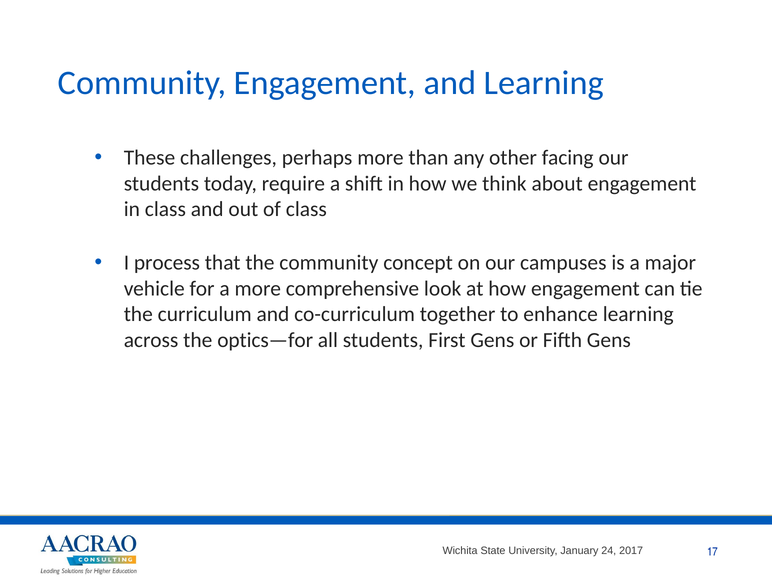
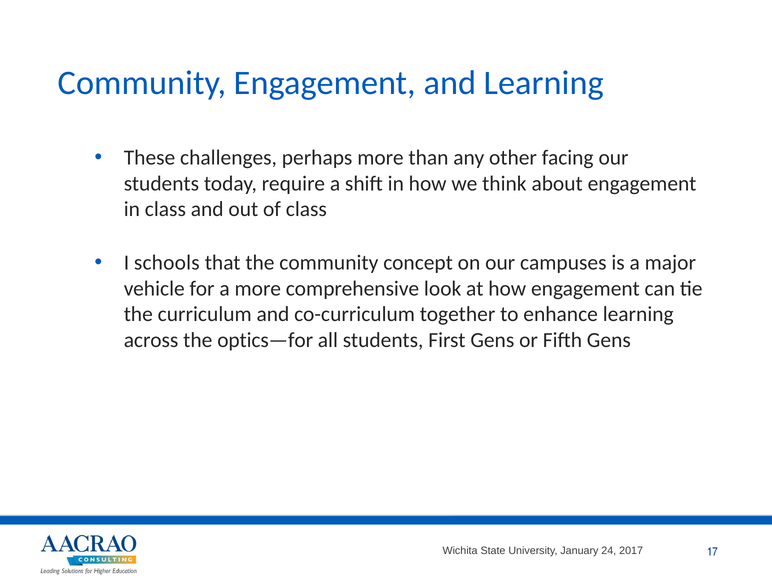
process: process -> schools
